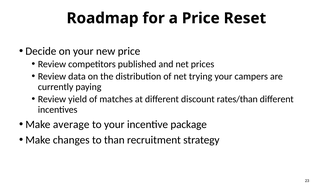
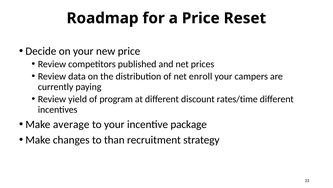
trying: trying -> enroll
matches: matches -> program
rates/than: rates/than -> rates/time
